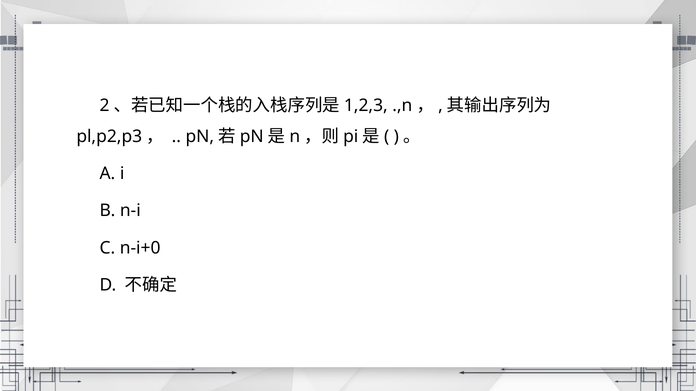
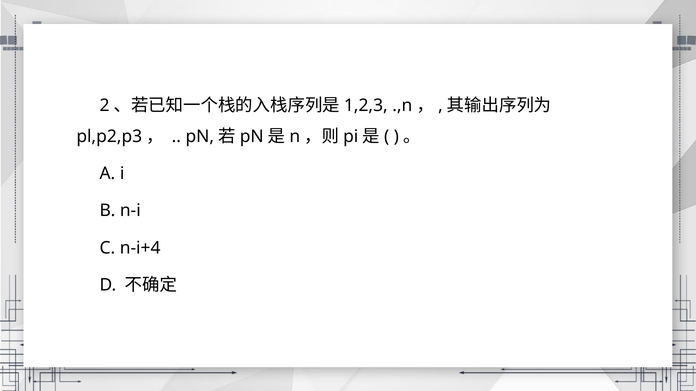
n-i+0: n-i+0 -> n-i+4
